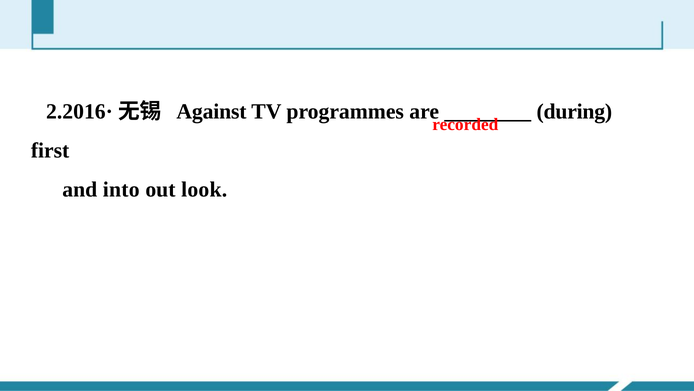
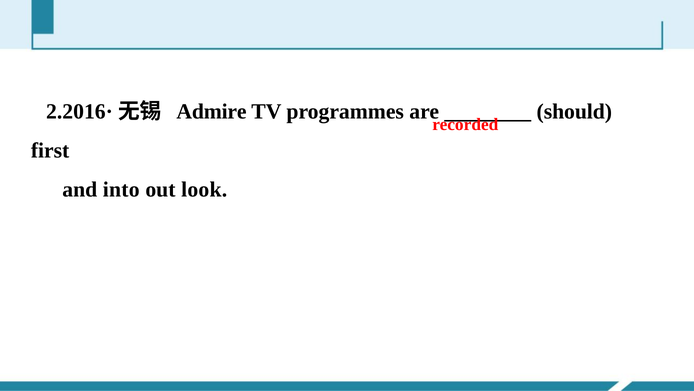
Against: Against -> Admire
during: during -> should
